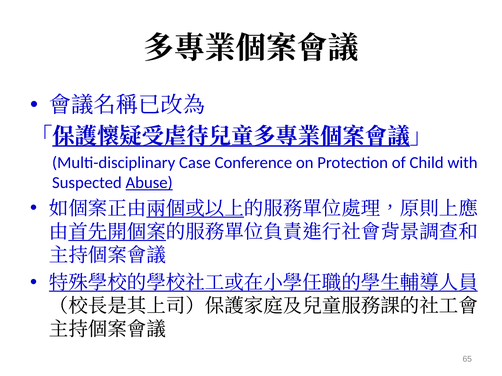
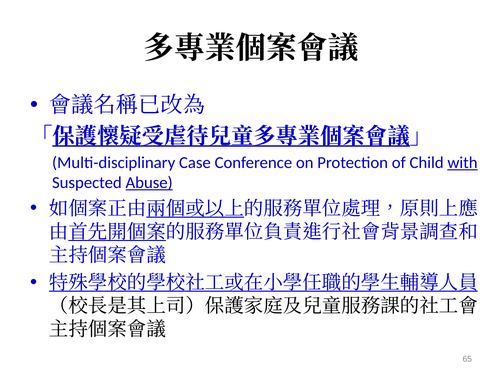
with underline: none -> present
